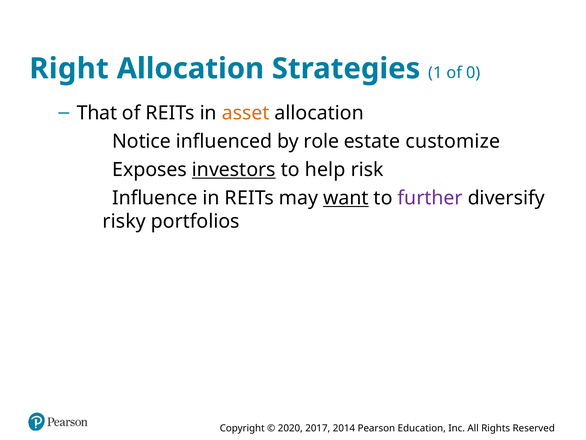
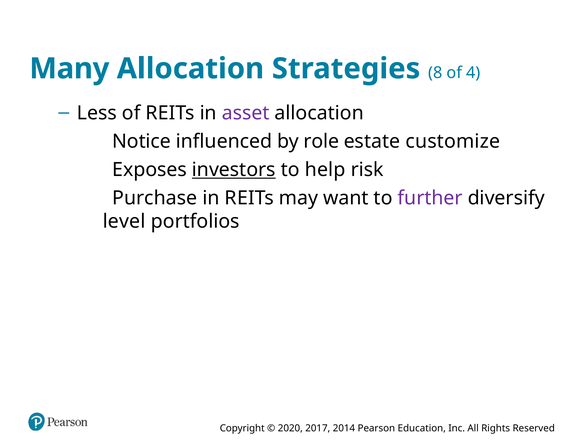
Right: Right -> Many
1: 1 -> 8
0: 0 -> 4
That: That -> Less
asset colour: orange -> purple
Influence: Influence -> Purchase
want underline: present -> none
risky: risky -> level
